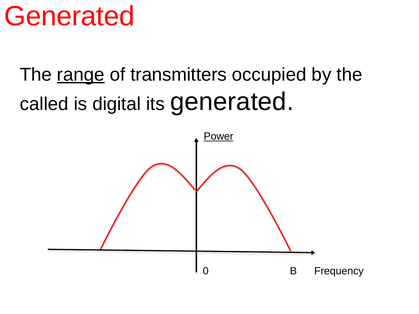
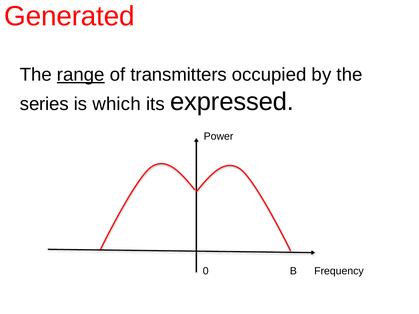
called: called -> series
digital: digital -> which
its generated: generated -> expressed
Power underline: present -> none
